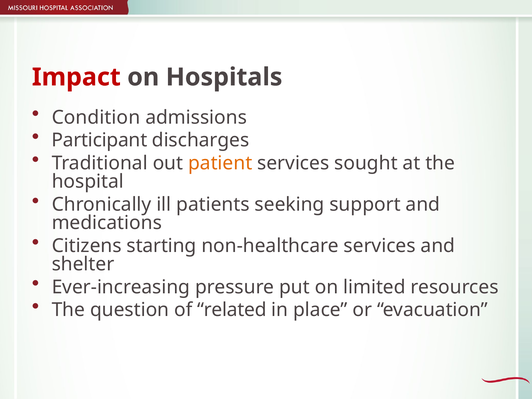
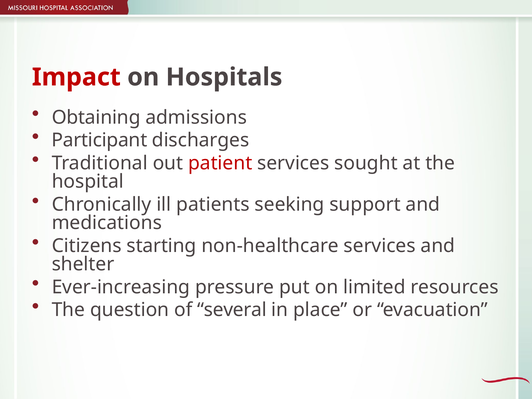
Condition: Condition -> Obtaining
patient colour: orange -> red
related: related -> several
